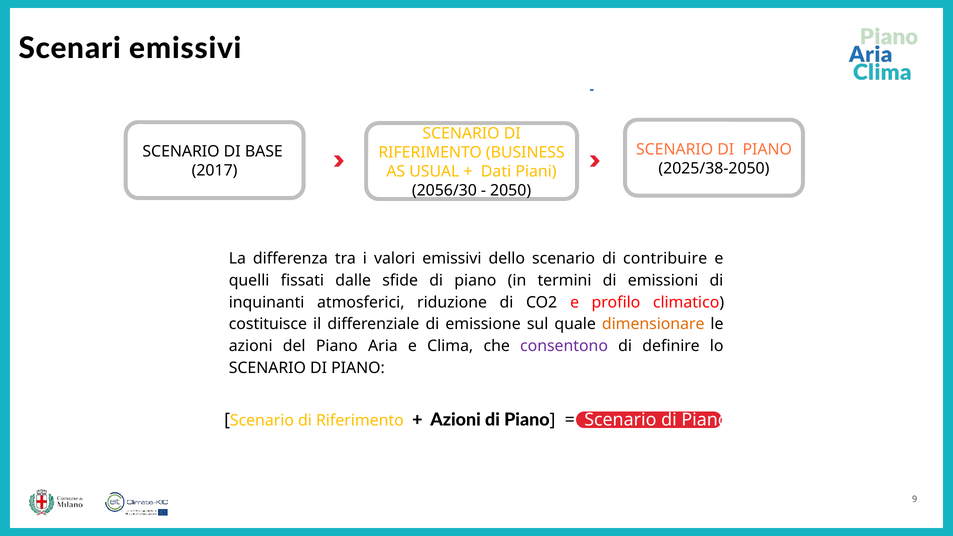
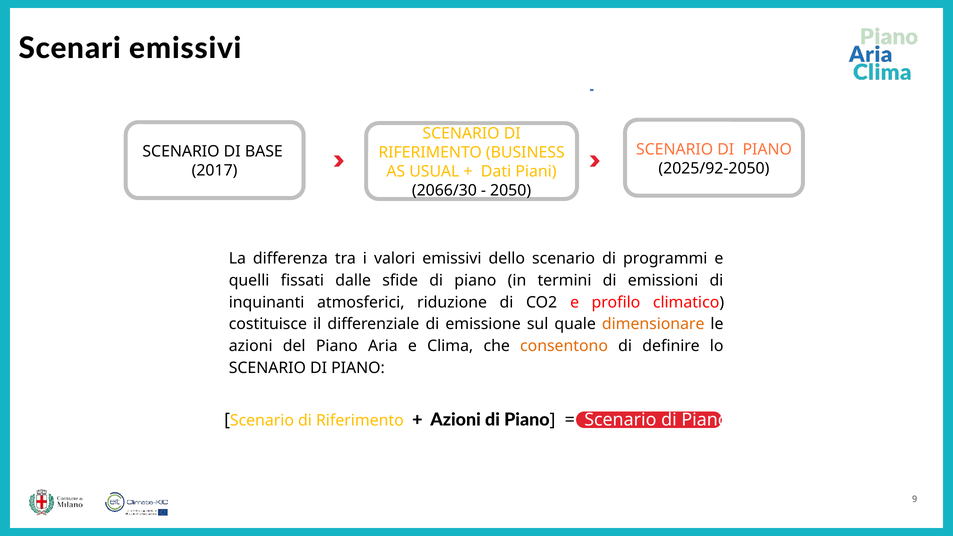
2025/38-2050: 2025/38-2050 -> 2025/92-2050
2056/30: 2056/30 -> 2066/30
contribuire: contribuire -> programmi
consentono colour: purple -> orange
